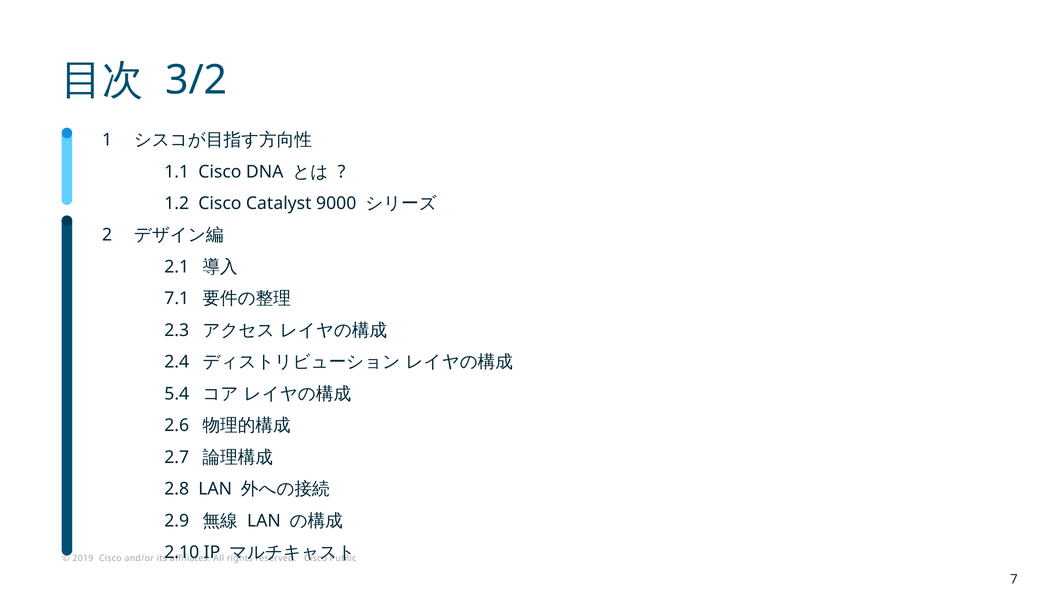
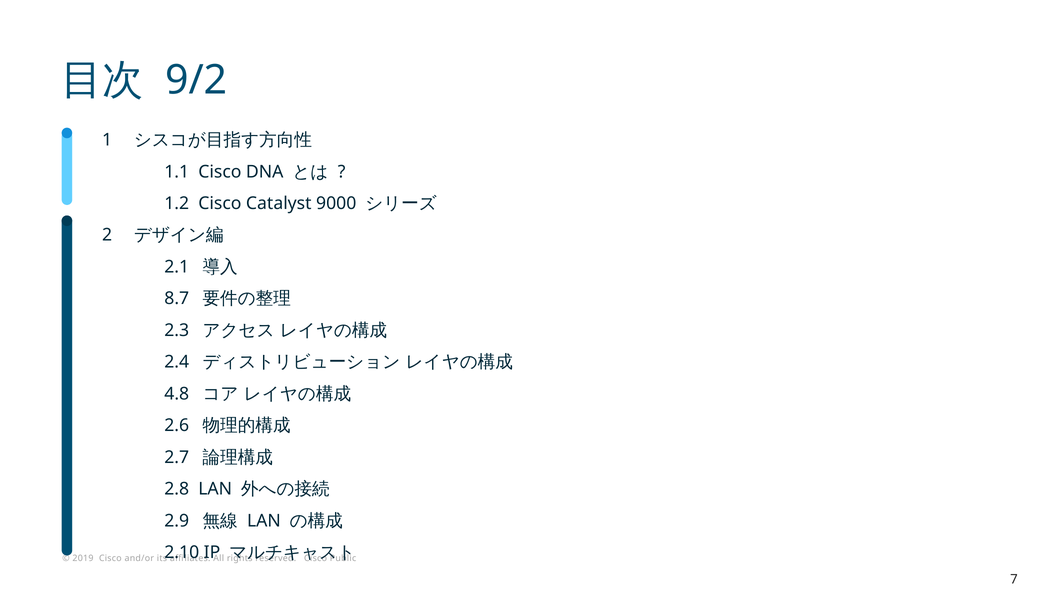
3/2: 3/2 -> 9/2
7.1: 7.1 -> 8.7
5.4: 5.4 -> 4.8
